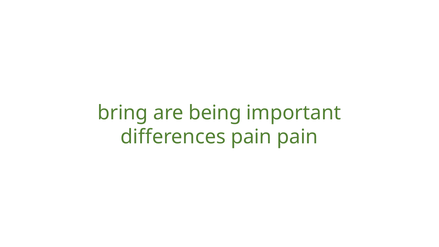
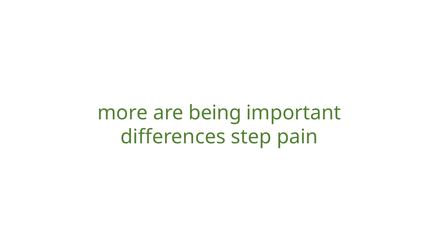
bring: bring -> more
differences pain: pain -> step
